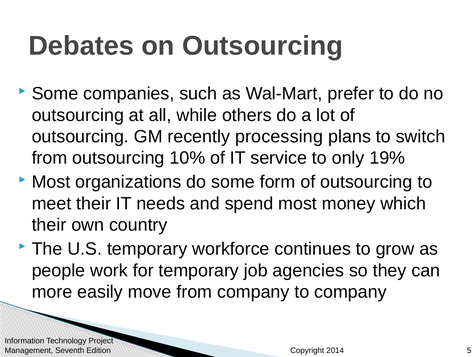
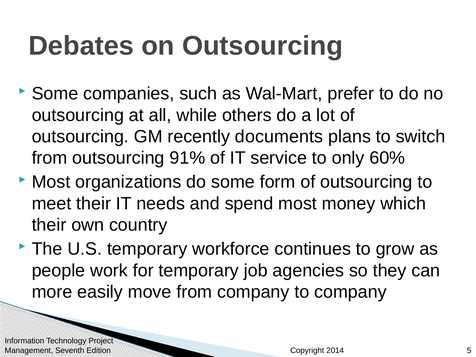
processing: processing -> documents
10%: 10% -> 91%
19%: 19% -> 60%
